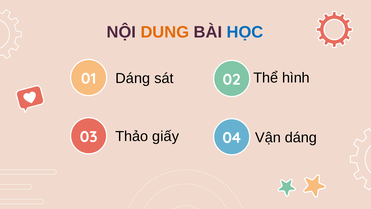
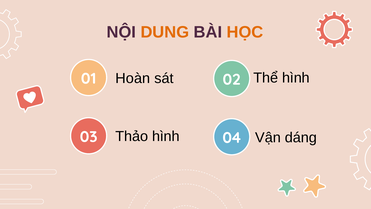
HỌC colour: blue -> orange
Dáng at (133, 78): Dáng -> Hoàn
Thảo giấy: giấy -> hình
